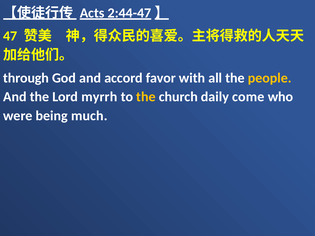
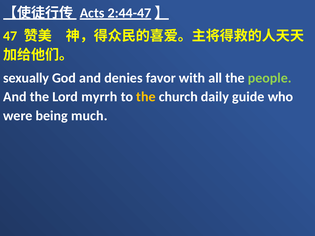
through: through -> sexually
accord: accord -> denies
people colour: yellow -> light green
come: come -> guide
